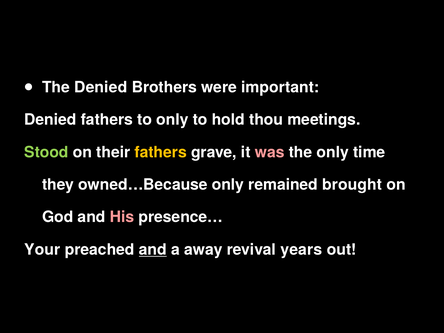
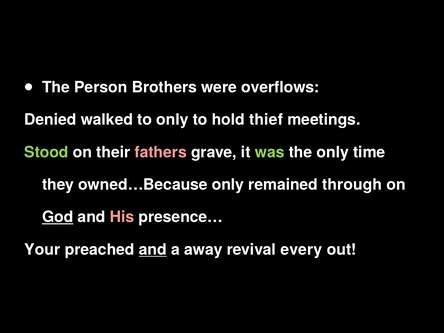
The Denied: Denied -> Person
important: important -> overflows
Denied fathers: fathers -> walked
thou: thou -> thief
fathers at (161, 152) colour: yellow -> pink
was colour: pink -> light green
brought: brought -> through
God underline: none -> present
years: years -> every
